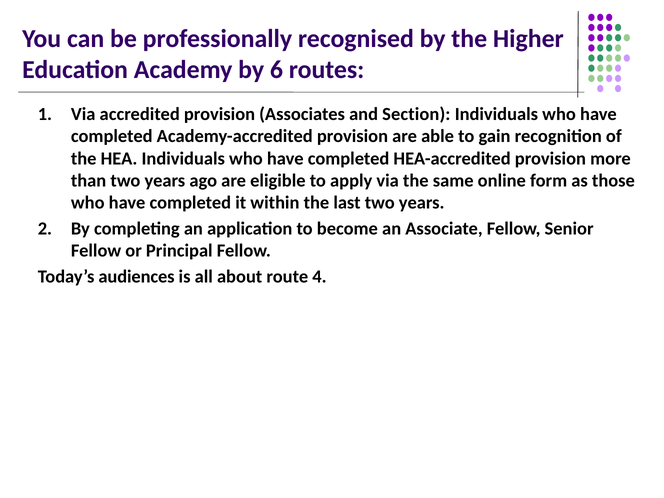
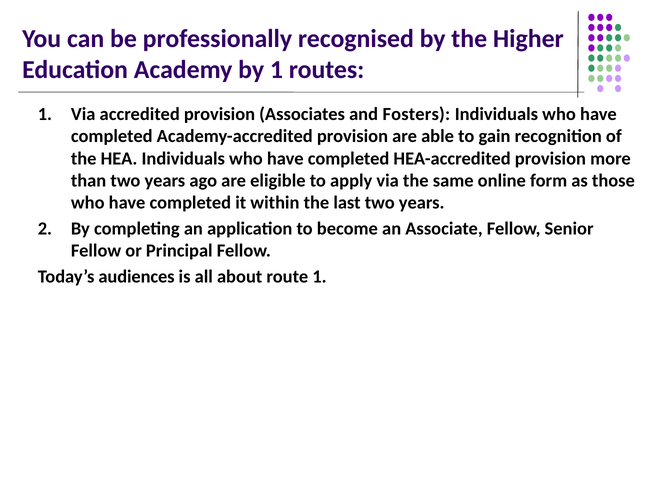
by 6: 6 -> 1
Section: Section -> Fosters
route 4: 4 -> 1
